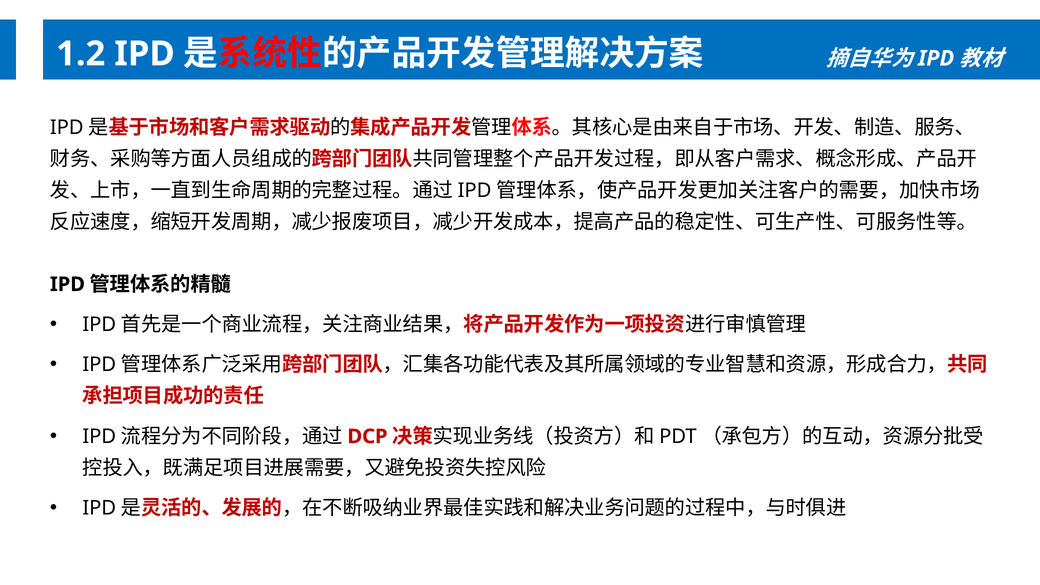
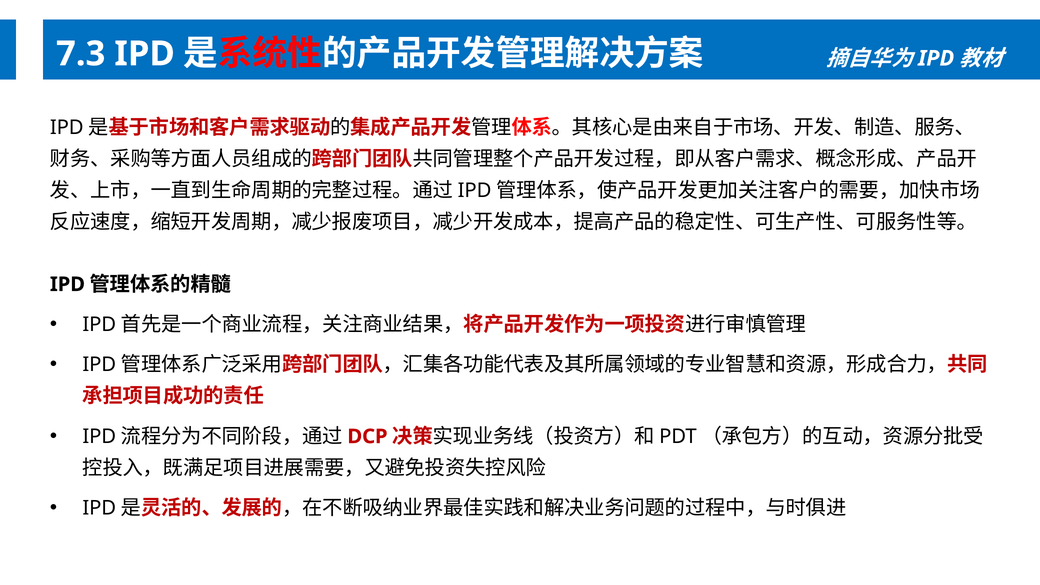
1.2: 1.2 -> 7.3
